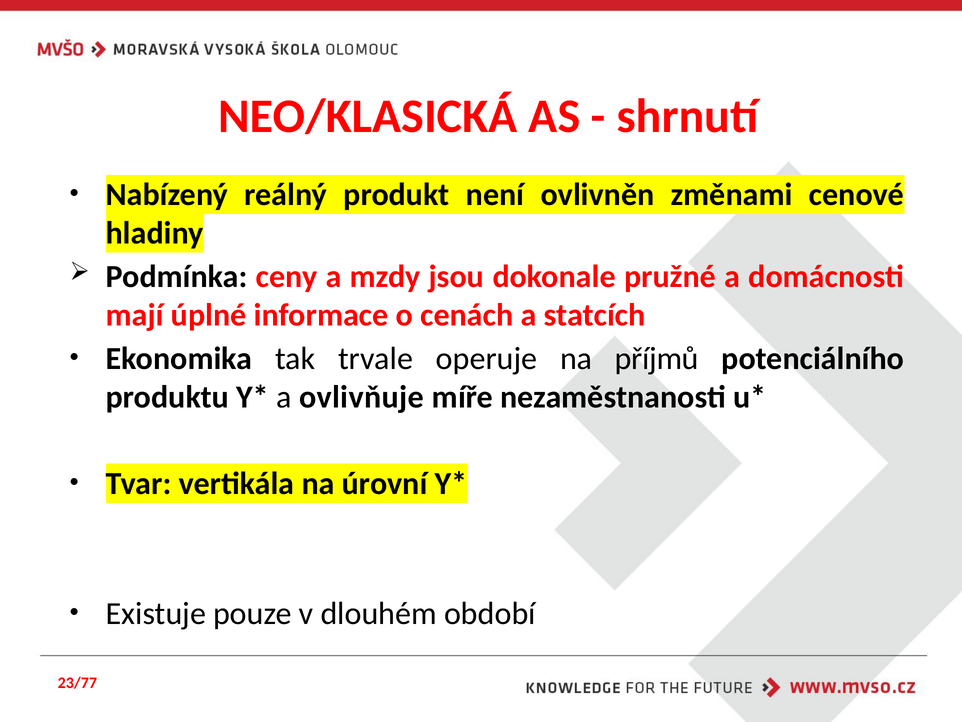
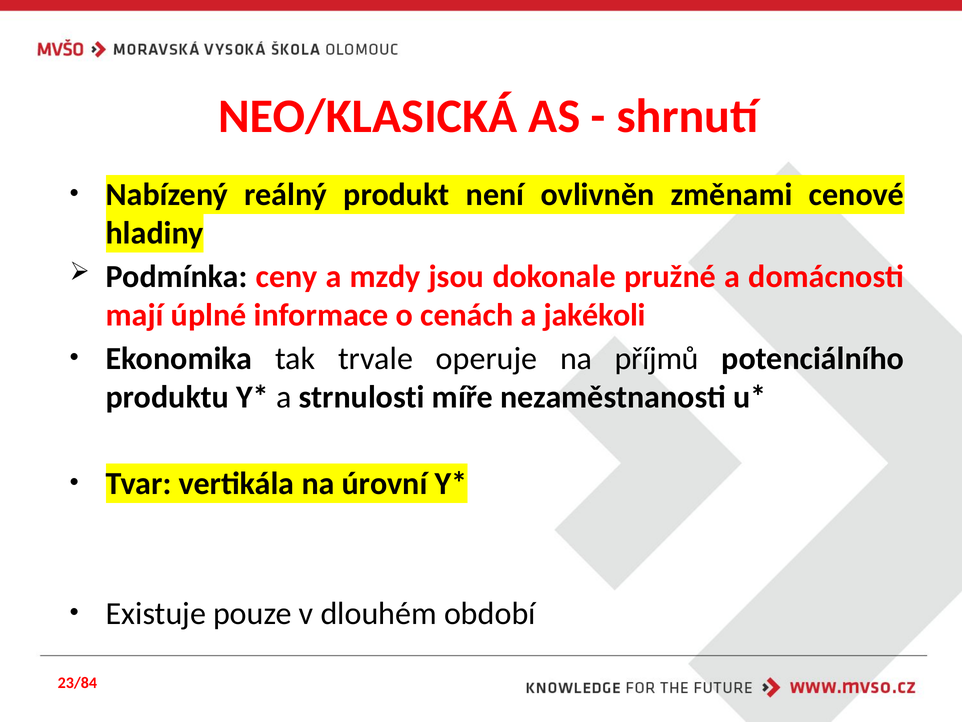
statcích: statcích -> jakékoli
ovlivňuje: ovlivňuje -> strnulosti
23/77: 23/77 -> 23/84
